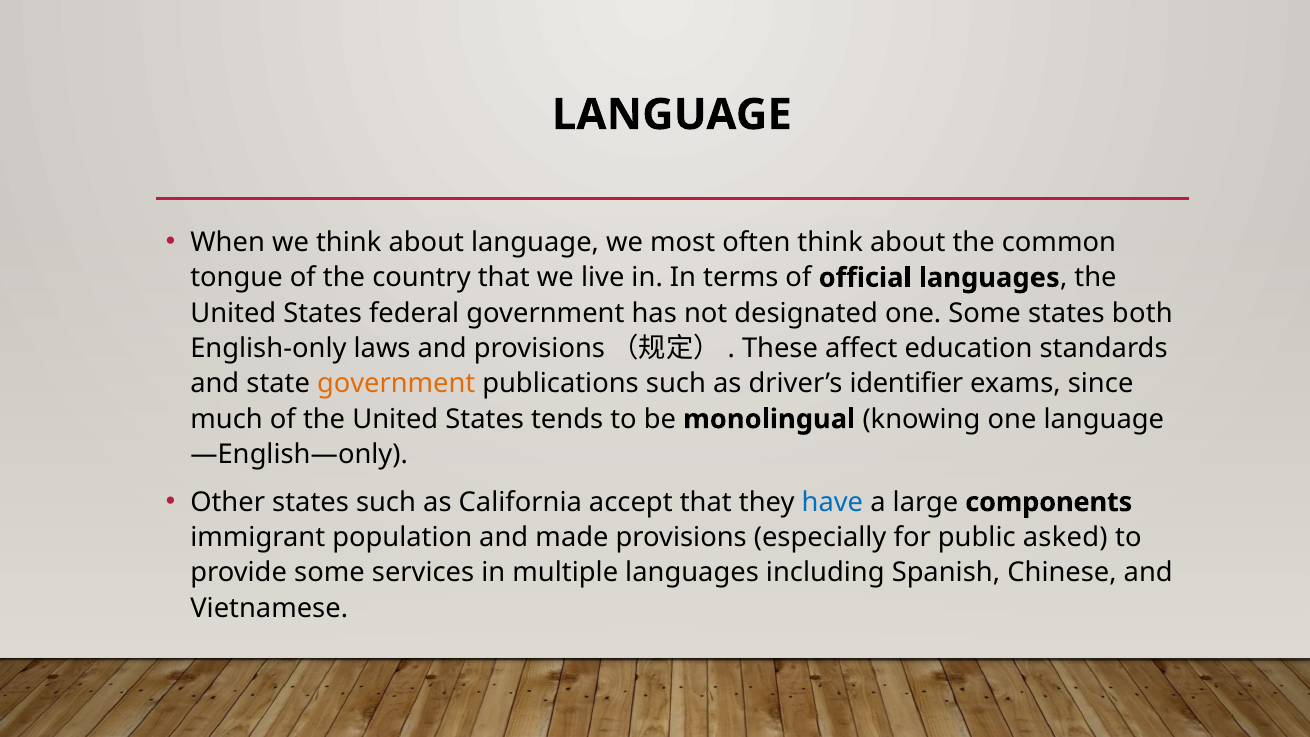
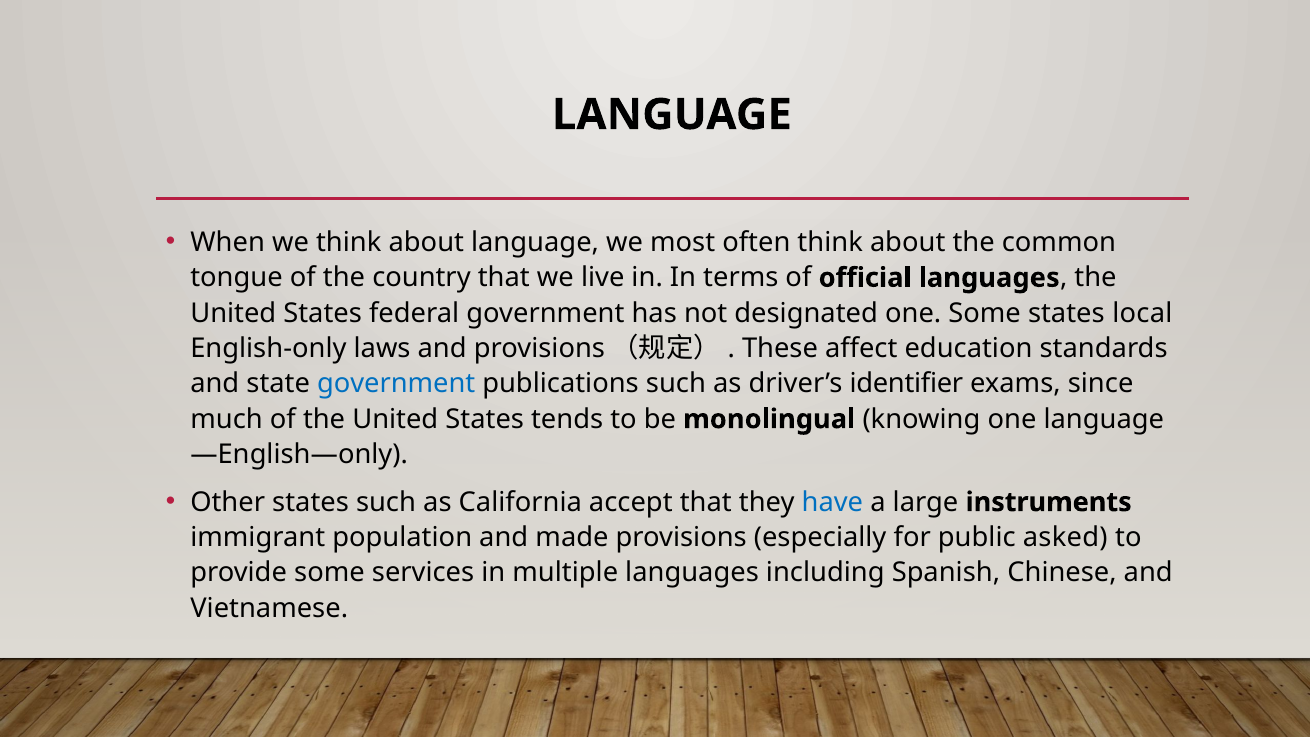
both: both -> local
government at (396, 384) colour: orange -> blue
components: components -> instruments
